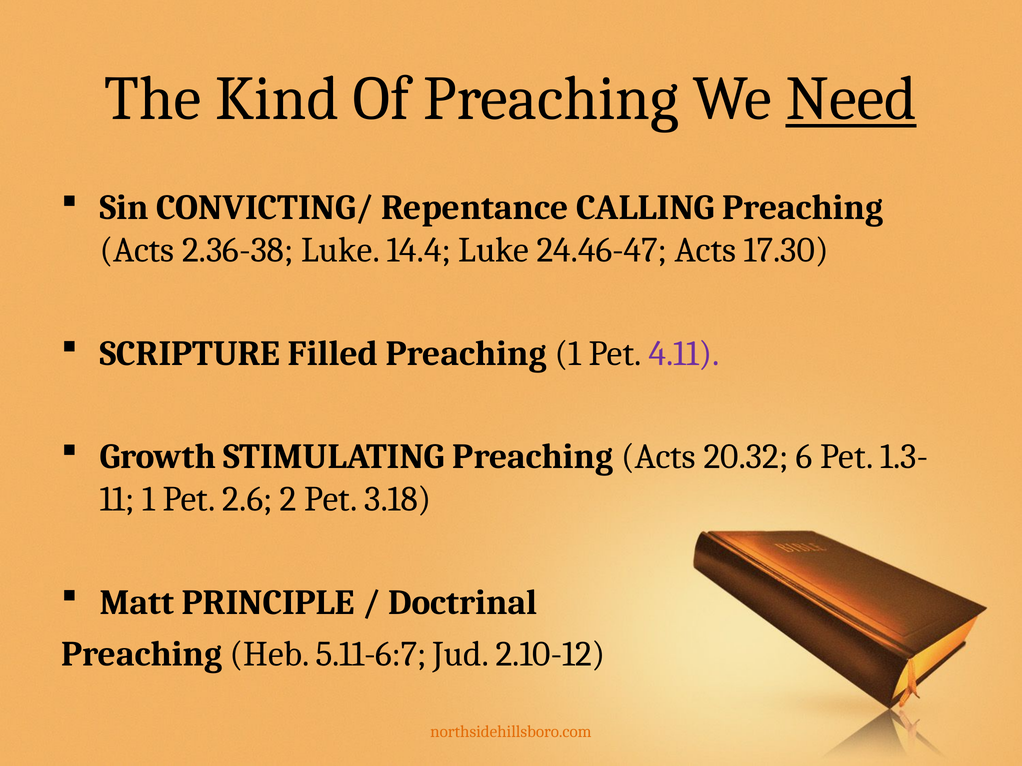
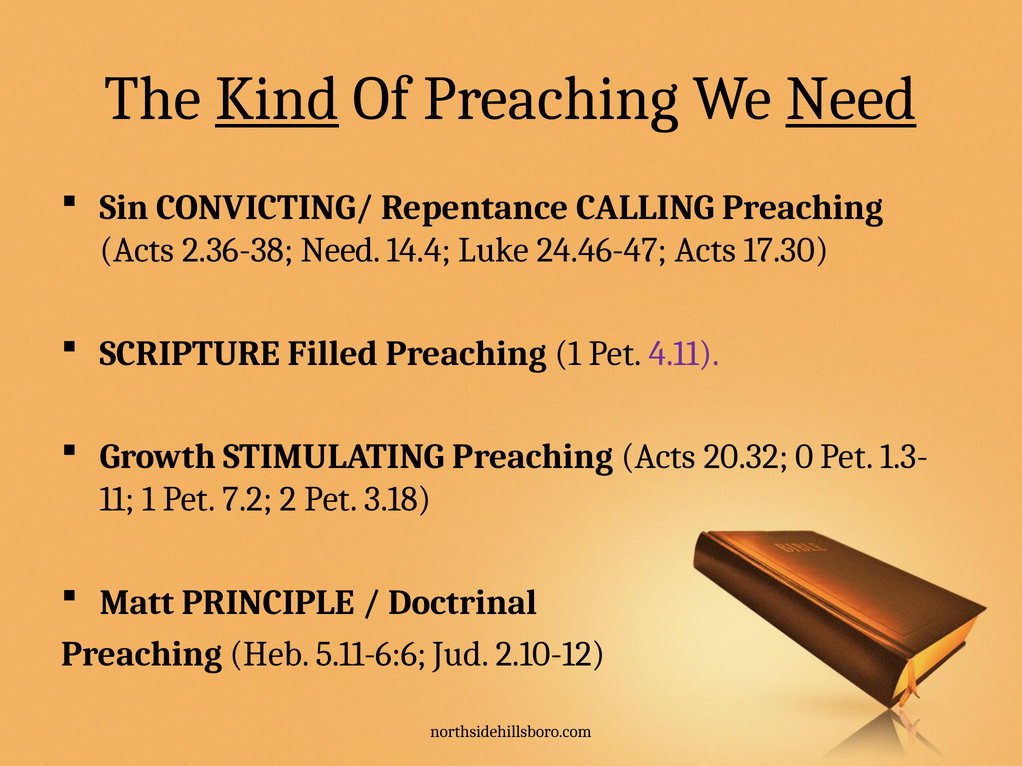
Kind underline: none -> present
2.36-38 Luke: Luke -> Need
6: 6 -> 0
2.6: 2.6 -> 7.2
5.11-6:7: 5.11-6:7 -> 5.11-6:6
northsidehillsboro.com colour: orange -> black
